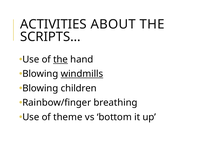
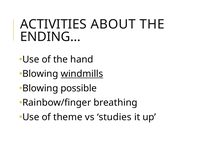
SCRIPTS…: SCRIPTS… -> ENDING…
the at (61, 60) underline: present -> none
children: children -> possible
bottom: bottom -> studies
